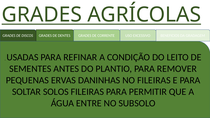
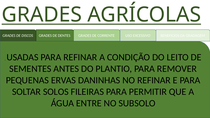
NO FILEIRAS: FILEIRAS -> REFINAR
